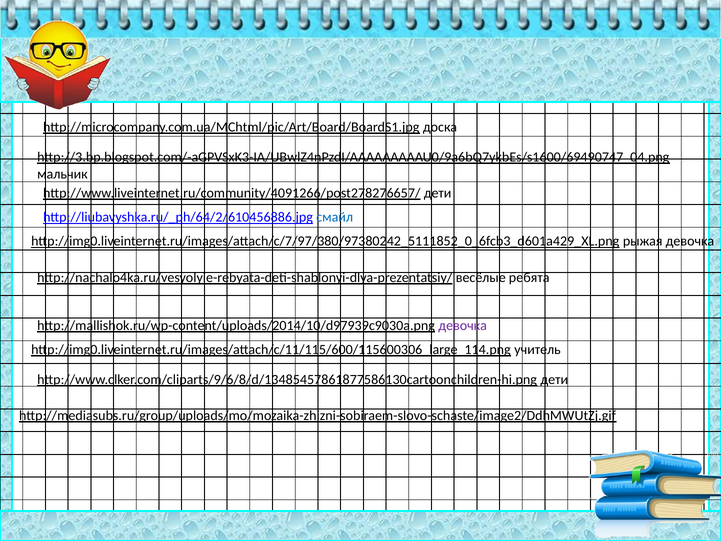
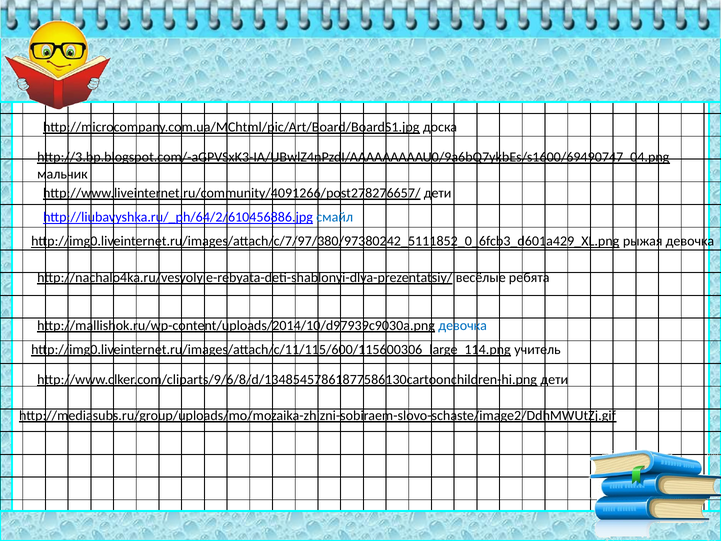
девочка at (463, 325) colour: purple -> blue
